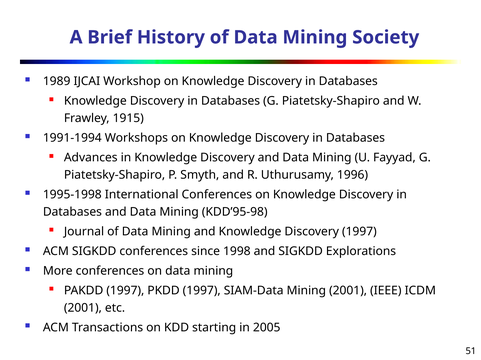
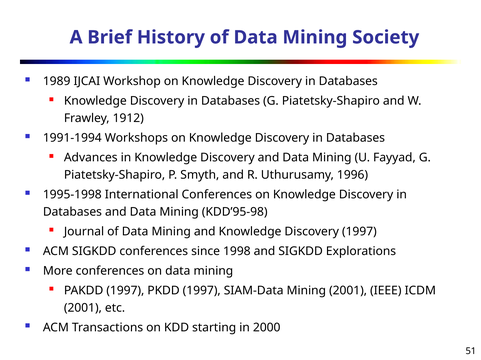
1915: 1915 -> 1912
2005: 2005 -> 2000
